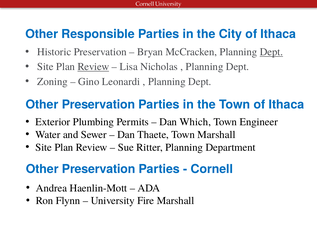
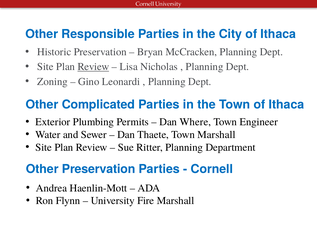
Dept at (271, 52) underline: present -> none
Preservation at (98, 104): Preservation -> Complicated
Which: Which -> Where
